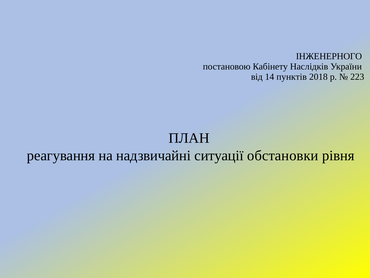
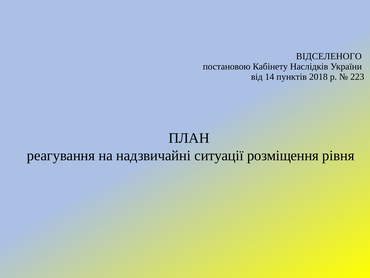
ІНЖЕНЕРНОГО: ІНЖЕНЕРНОГО -> ВІДСЕЛЕНОГО
обстановки: обстановки -> розміщення
